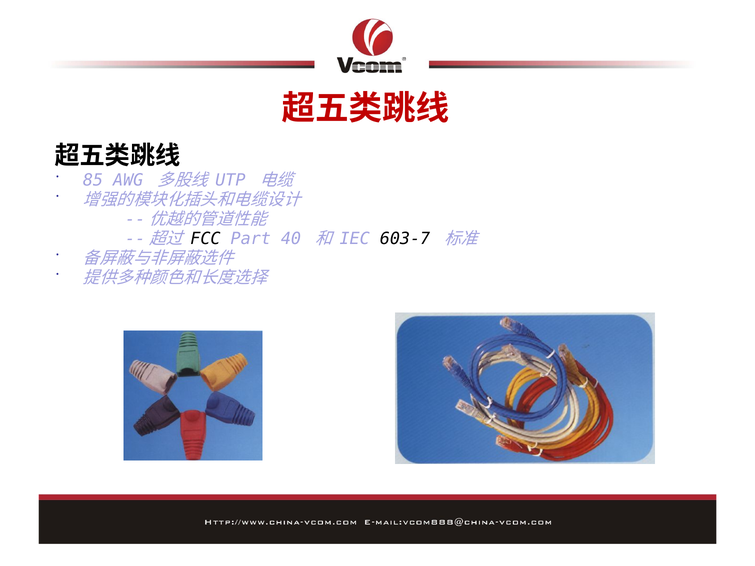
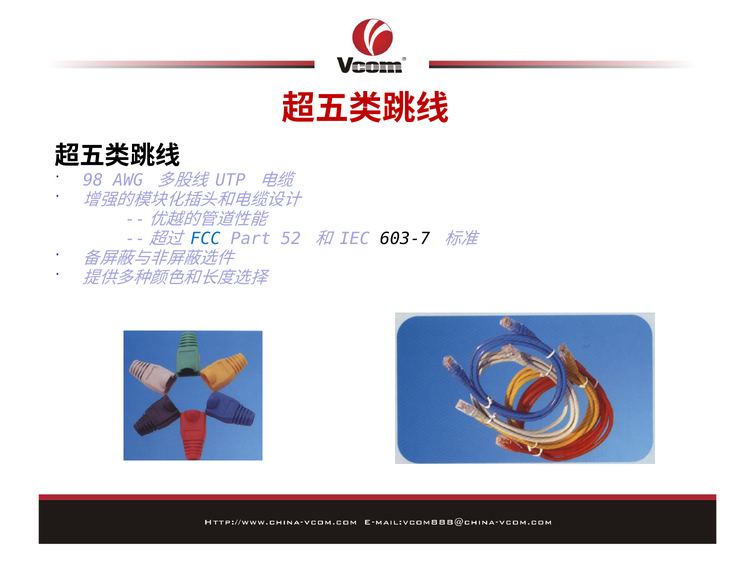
85: 85 -> 98
FCC colour: black -> blue
40: 40 -> 52
